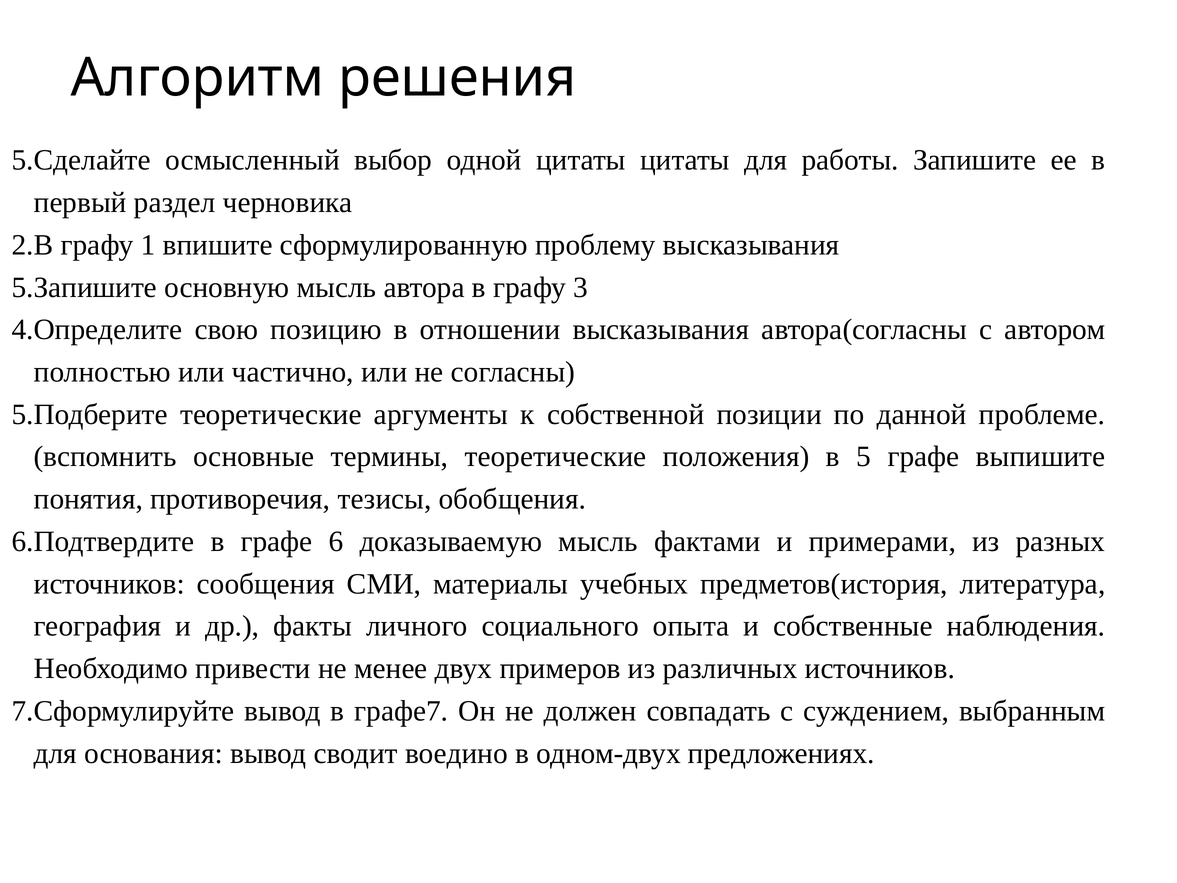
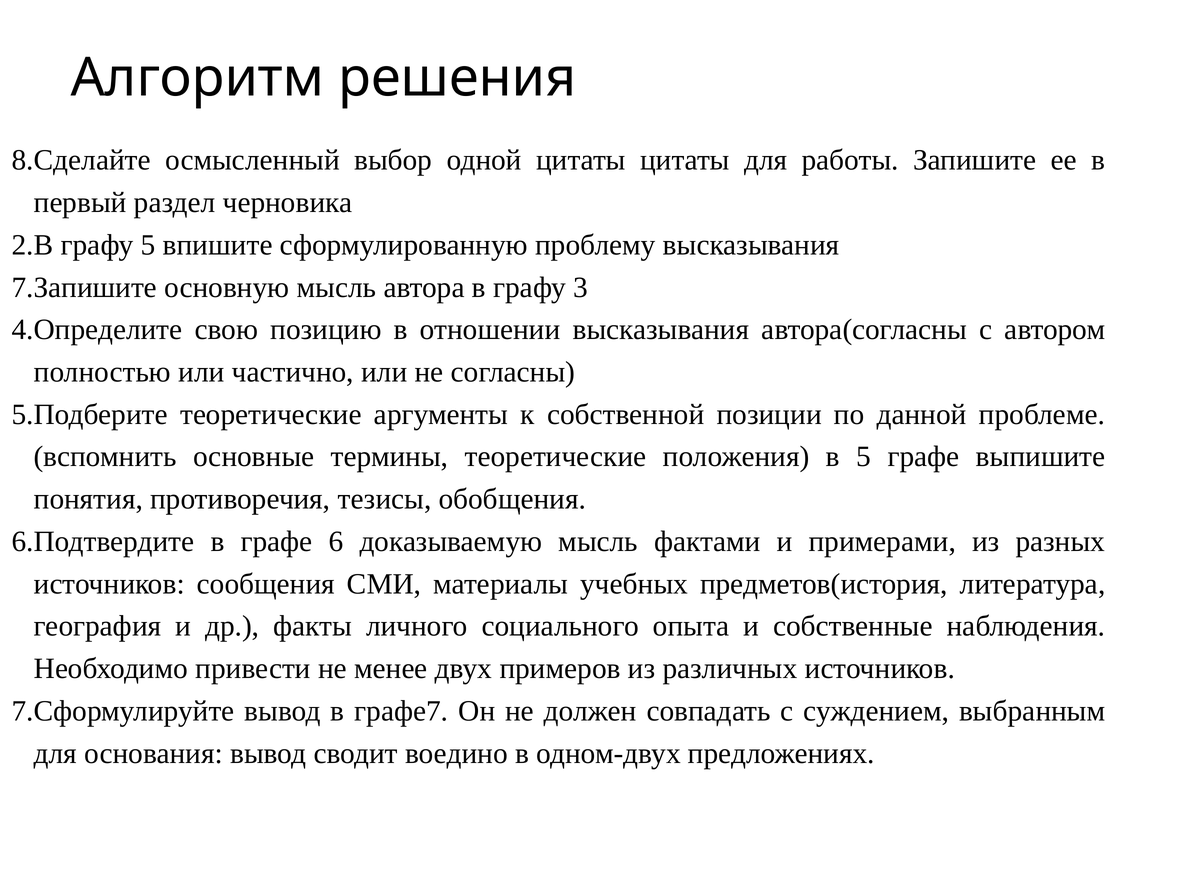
5.Сделайте: 5.Сделайте -> 8.Сделайте
графу 1: 1 -> 5
5.Запишите: 5.Запишите -> 7.Запишите
